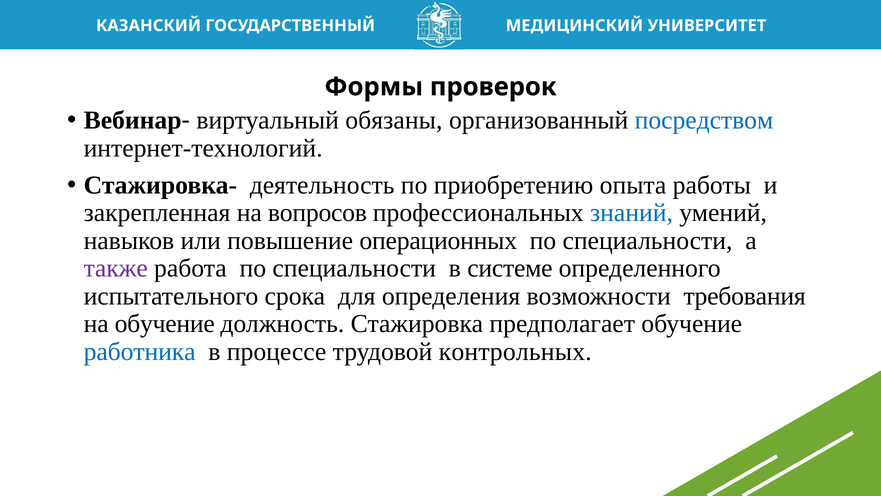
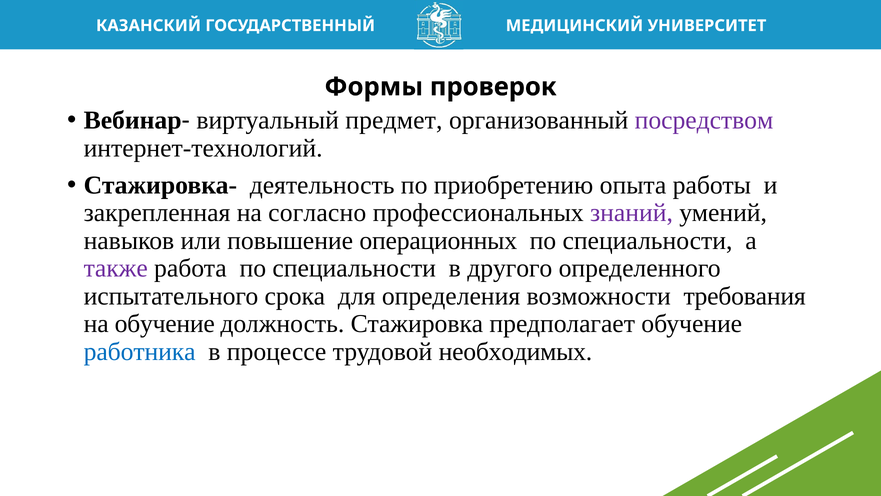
обязаны: обязаны -> предмет
посредством colour: blue -> purple
вопросов: вопросов -> согласно
знаний colour: blue -> purple
системе: системе -> другого
контрольных: контрольных -> необходимых
